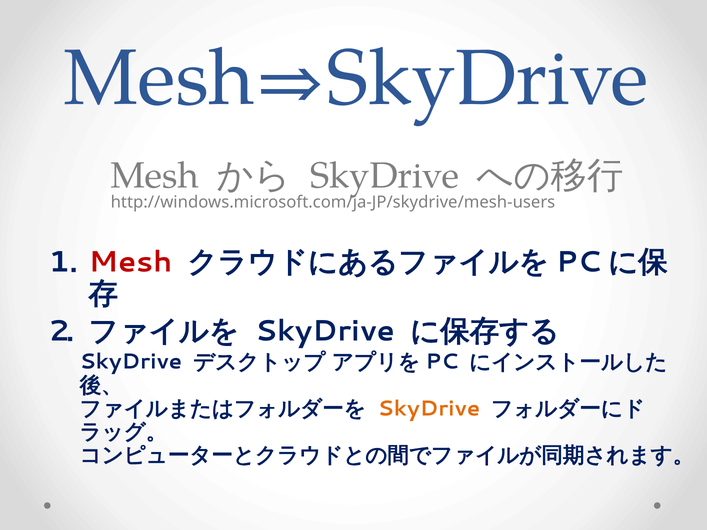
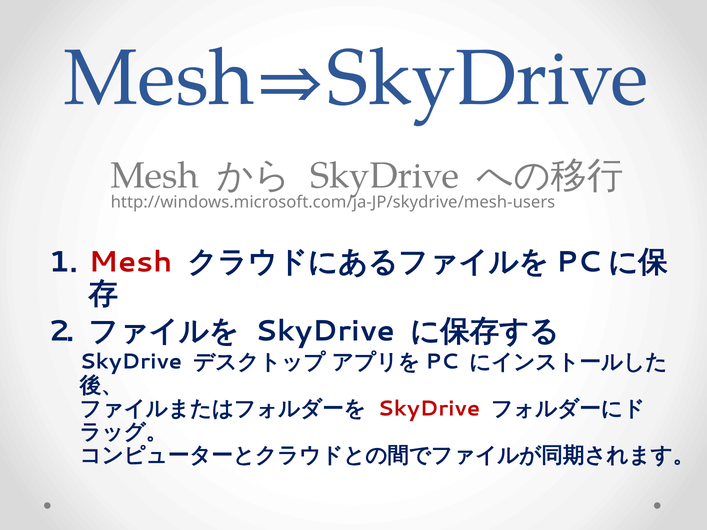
SkyDrive at (429, 409) colour: orange -> red
